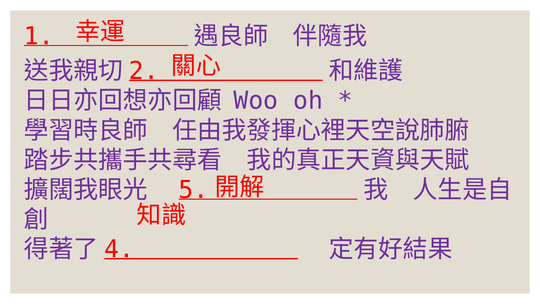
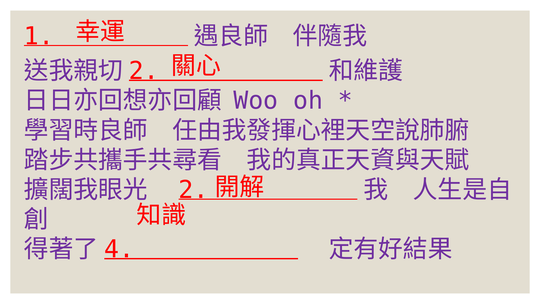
5 at (193, 190): 5 -> 2
